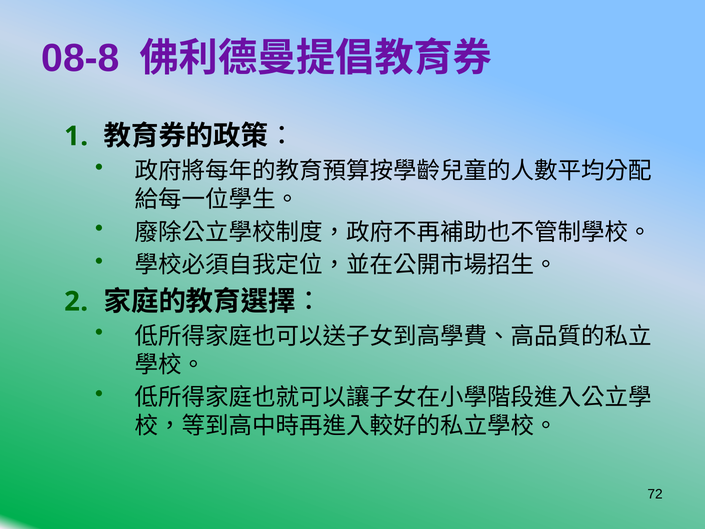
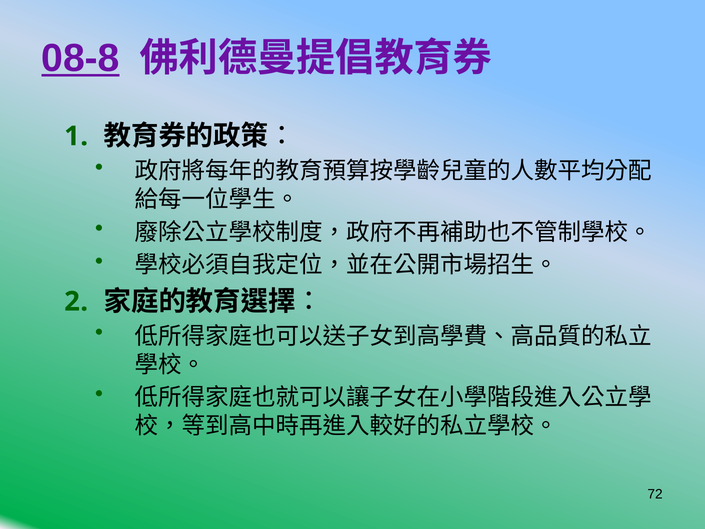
08-8 underline: none -> present
